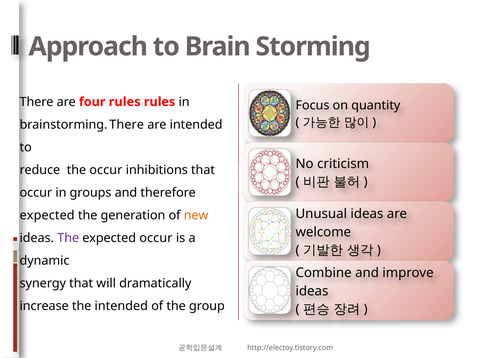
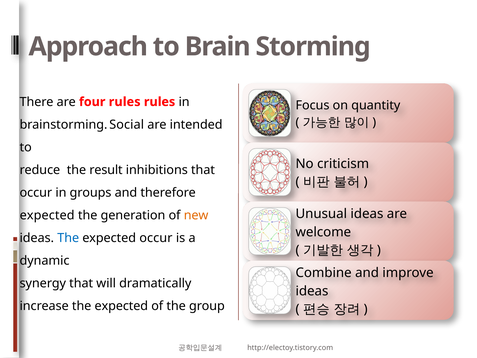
brainstorming There: There -> Social
the occur: occur -> result
The at (68, 238) colour: purple -> blue
increase the intended: intended -> expected
